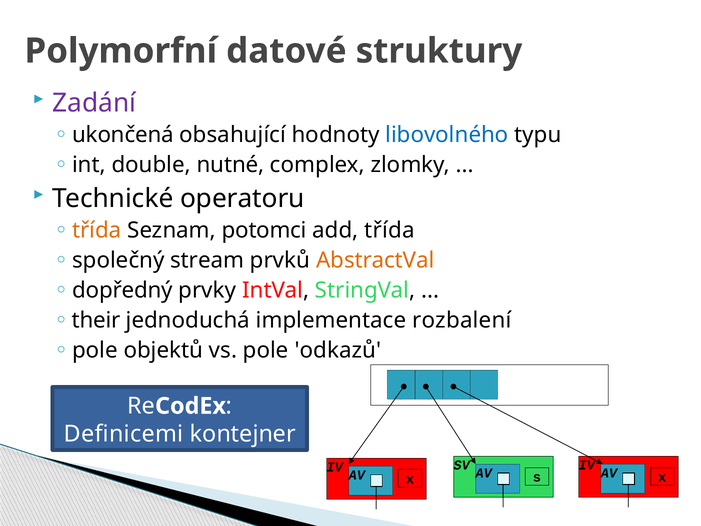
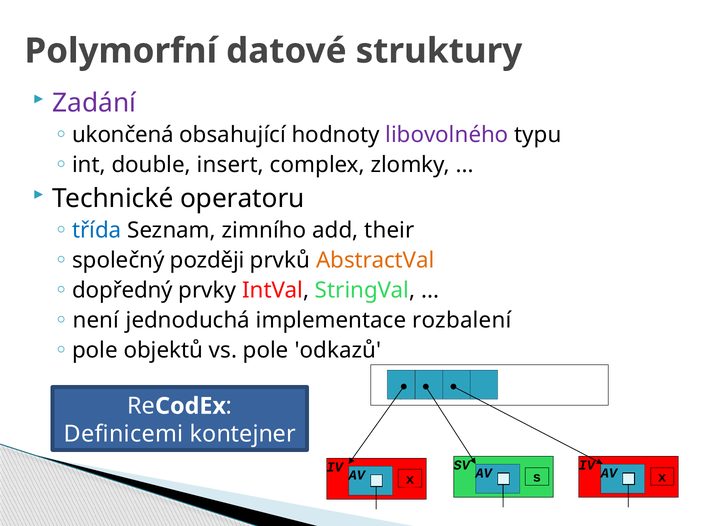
libovolného colour: blue -> purple
nutné: nutné -> insert
třída at (97, 230) colour: orange -> blue
potomci: potomci -> zimního
add třída: třída -> their
stream: stream -> později
their: their -> není
